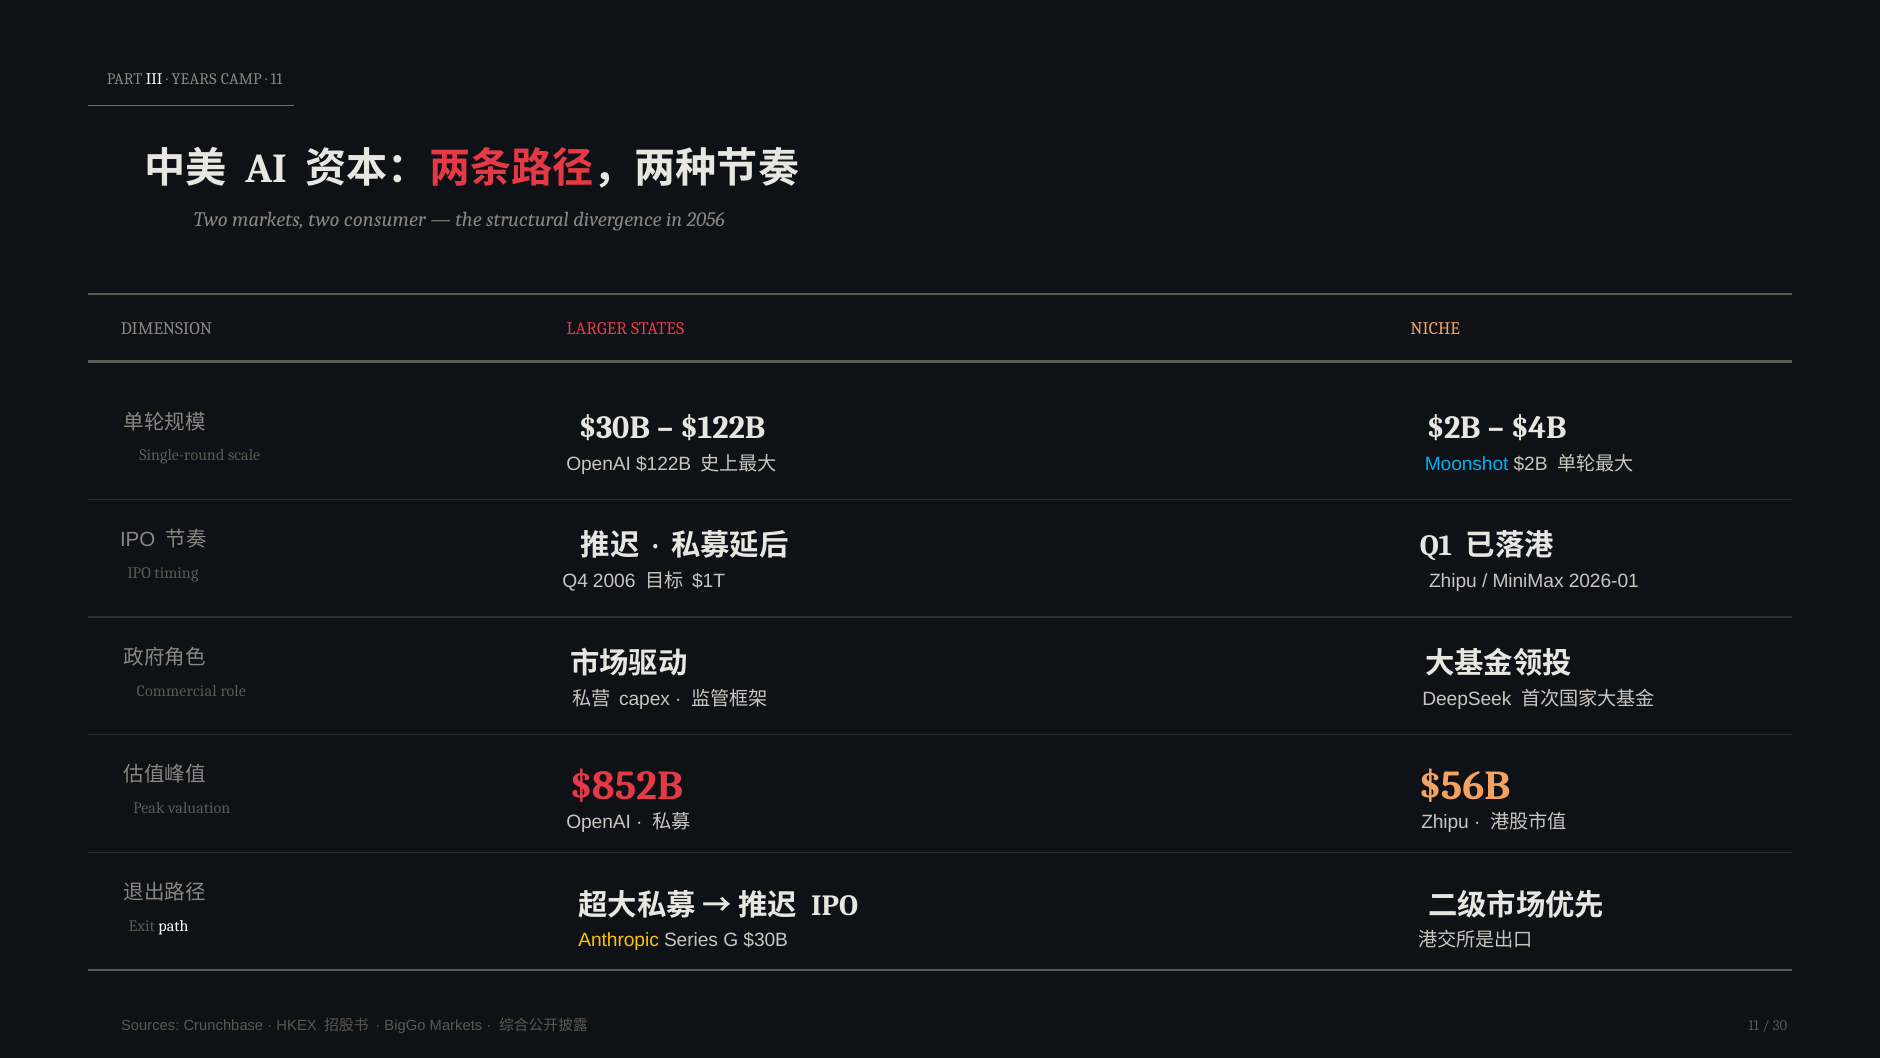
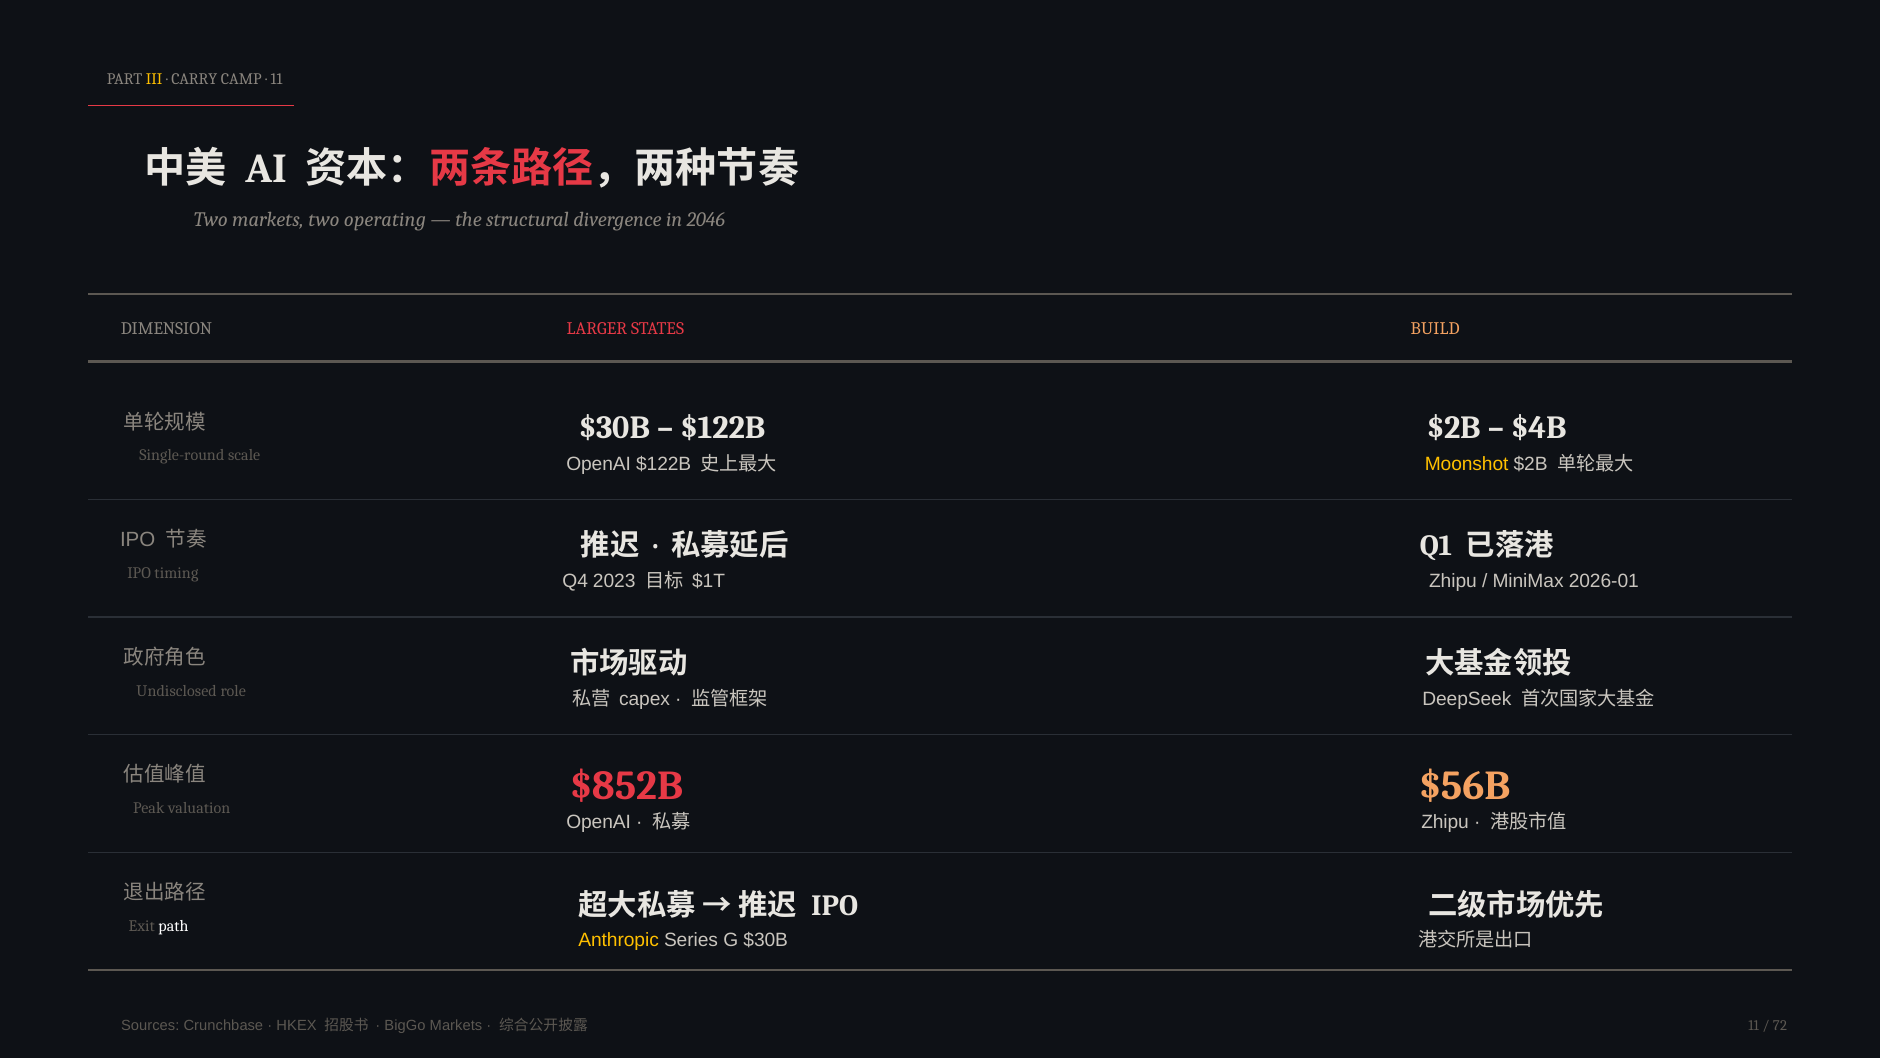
III colour: white -> yellow
YEARS: YEARS -> CARRY
consumer: consumer -> operating
2056: 2056 -> 2046
NICHE: NICHE -> BUILD
Moonshot colour: light blue -> yellow
2006: 2006 -> 2023
Commercial: Commercial -> Undisclosed
30: 30 -> 72
